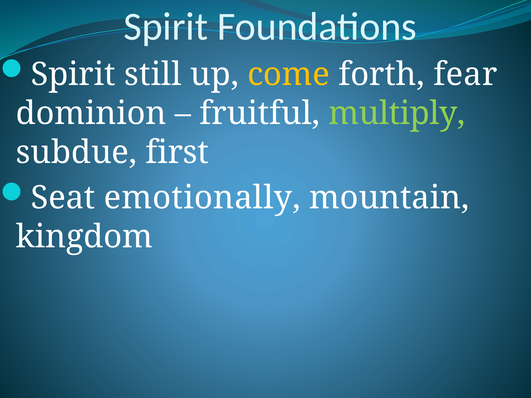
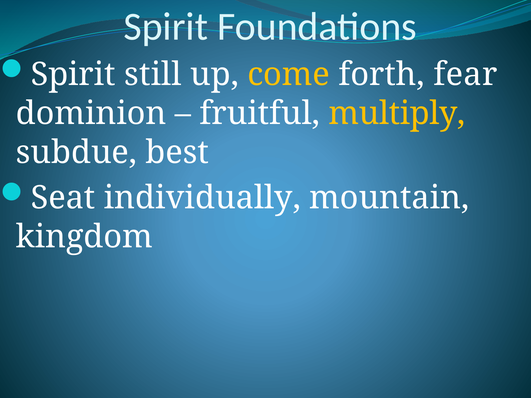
multiply colour: light green -> yellow
first: first -> best
emotionally: emotionally -> individually
